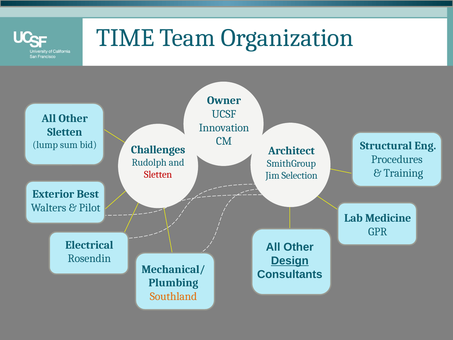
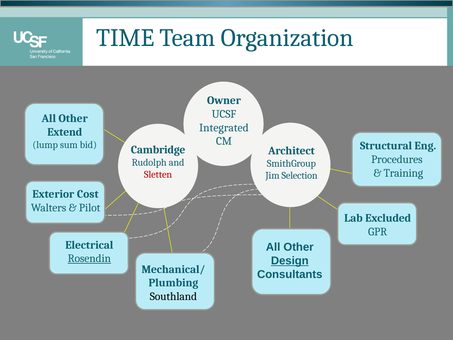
Innovation: Innovation -> Integrated
Sletten at (65, 132): Sletten -> Extend
Challenges: Challenges -> Cambridge
Best: Best -> Cost
Medicine: Medicine -> Excluded
Rosendin underline: none -> present
Southland colour: orange -> black
